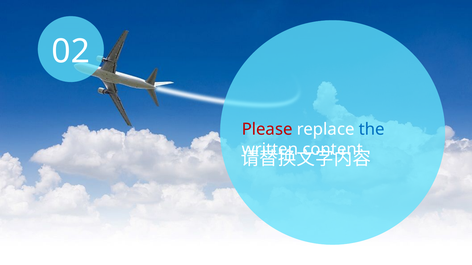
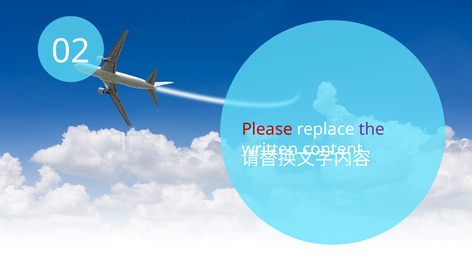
the colour: blue -> purple
